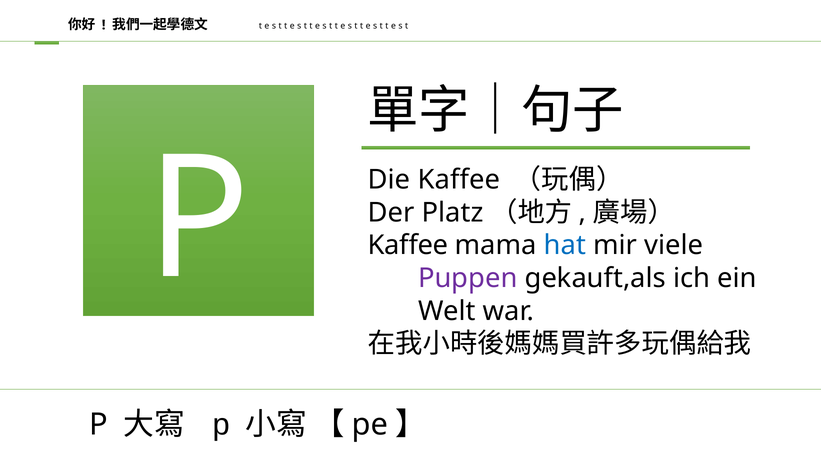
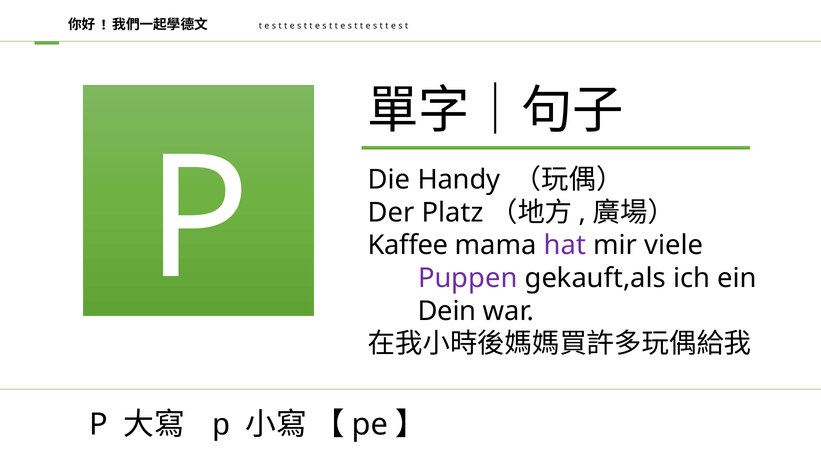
Die Kaffee: Kaffee -> Handy
hat colour: blue -> purple
Welt: Welt -> Dein
